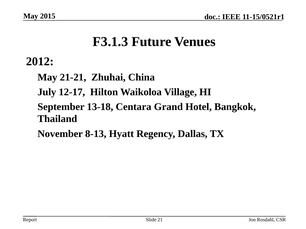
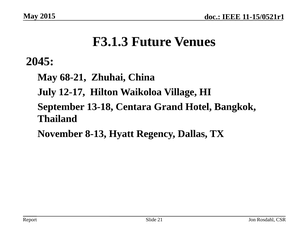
2012: 2012 -> 2045
21-21: 21-21 -> 68-21
